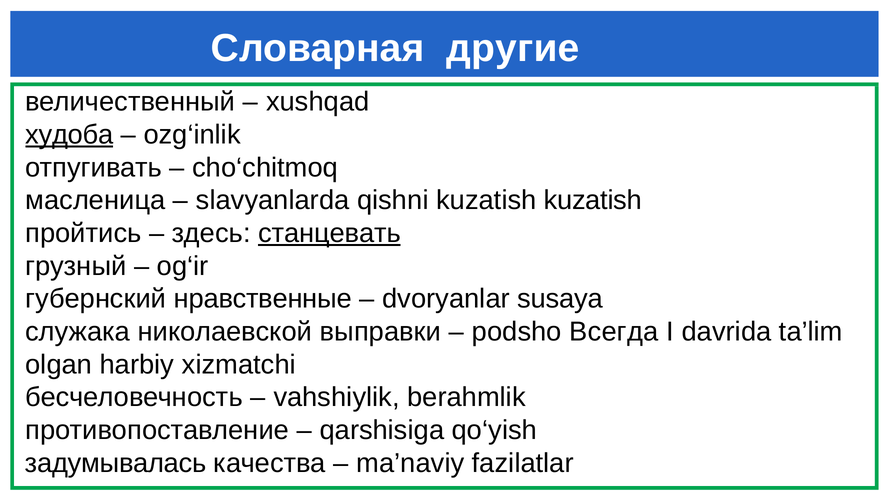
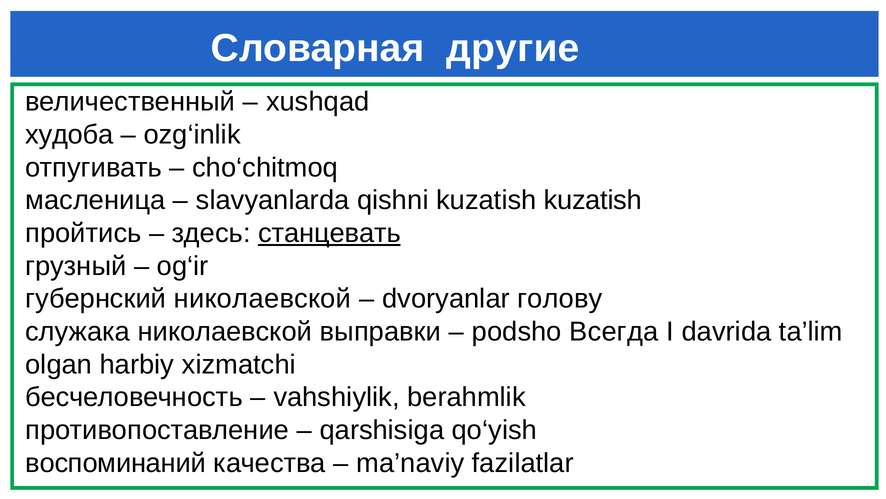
худоба underline: present -> none
губернский нравственные: нравственные -> николаевской
susaya: susaya -> голову
задумывалась: задумывалась -> воспоминаний
